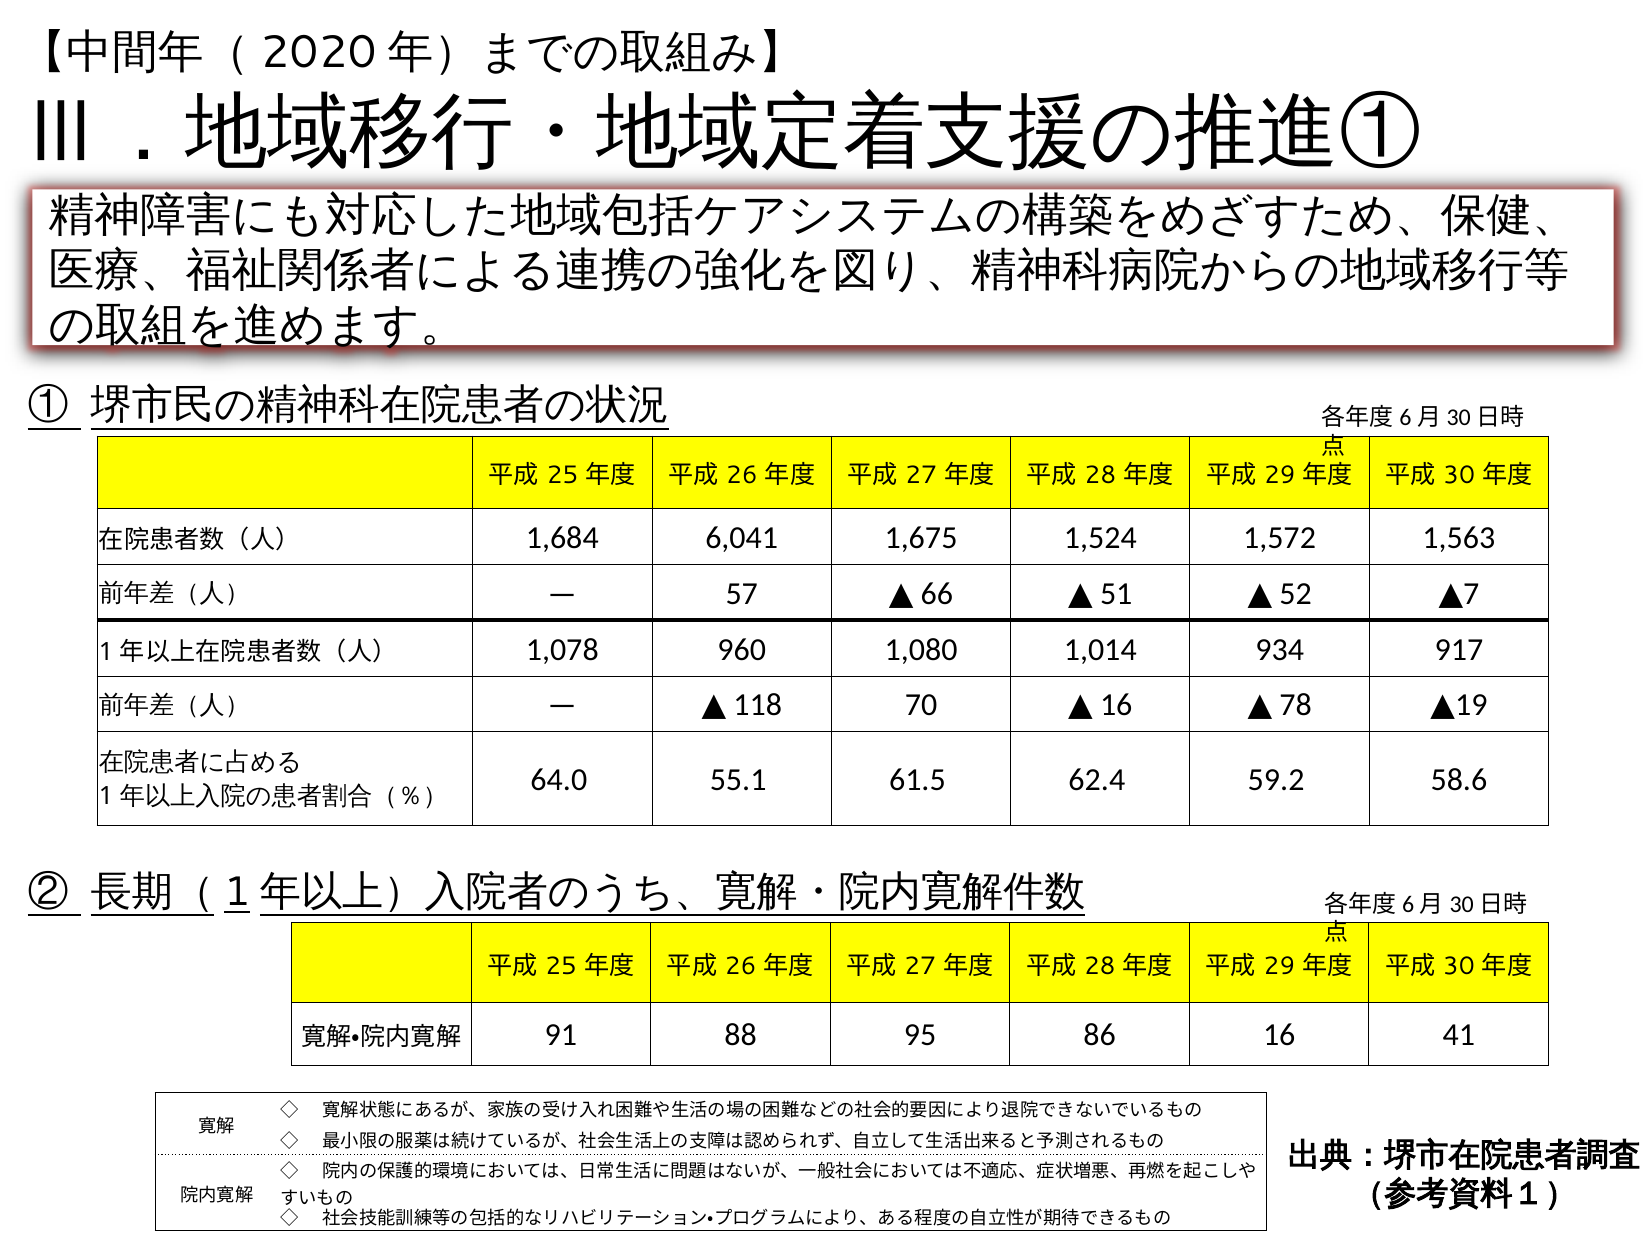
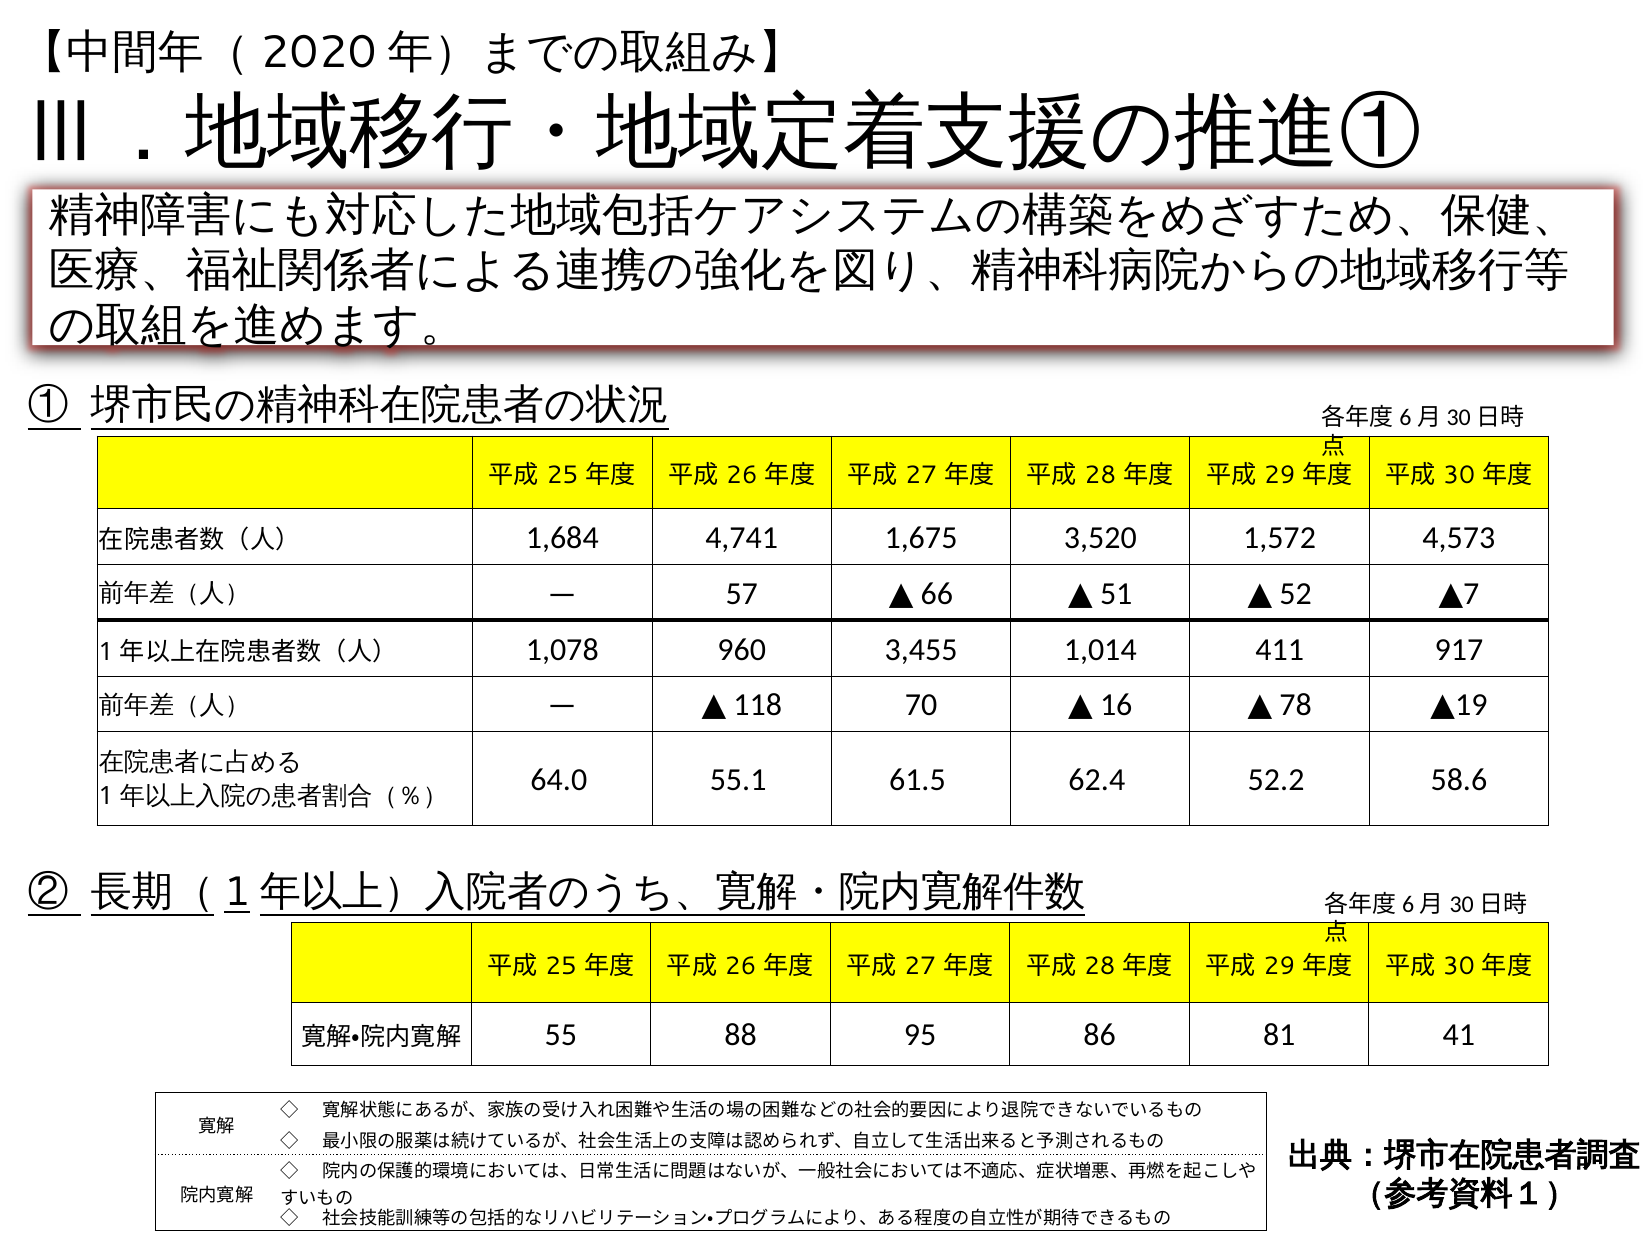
6,041: 6,041 -> 4,741
1,524: 1,524 -> 3,520
1,563: 1,563 -> 4,573
1,080: 1,080 -> 3,455
934: 934 -> 411
59.2: 59.2 -> 52.2
91: 91 -> 55
16: 16 -> 81
